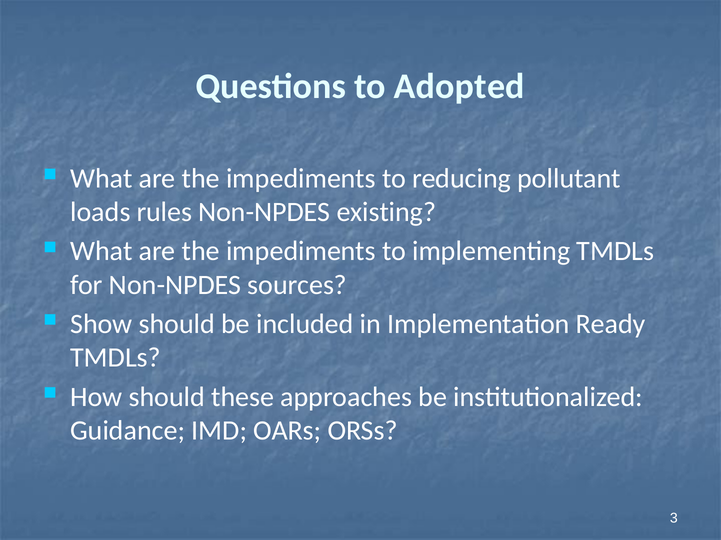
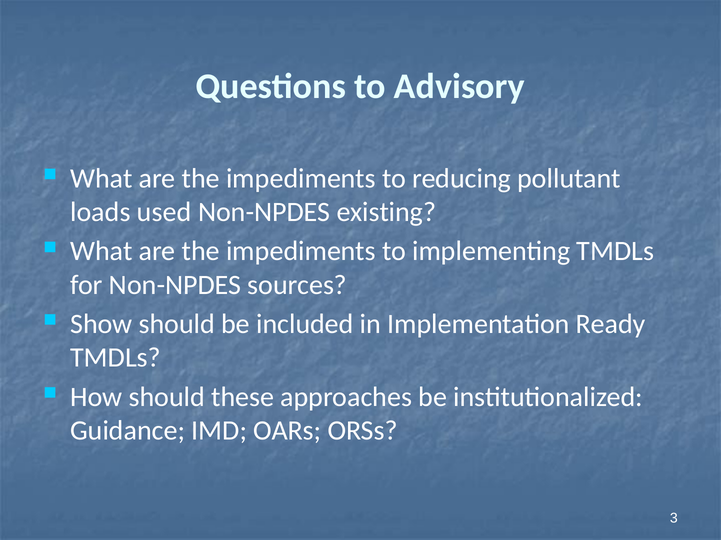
Adopted: Adopted -> Advisory
rules: rules -> used
